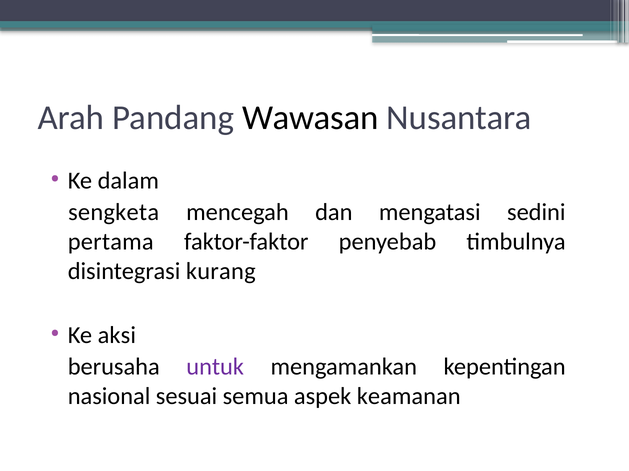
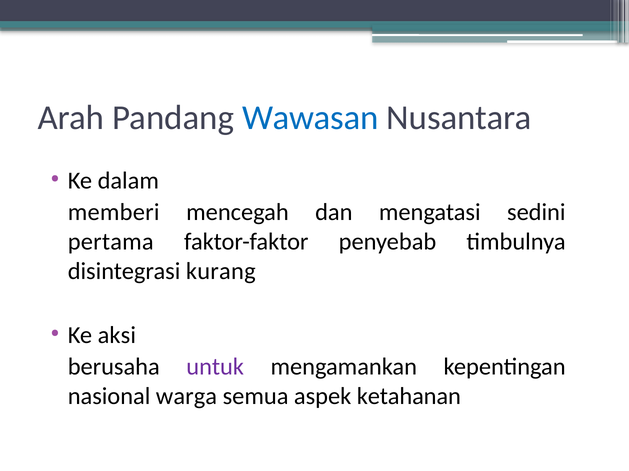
Wawasan colour: black -> blue
sengketa: sengketa -> memberi
sesuai: sesuai -> warga
keamanan: keamanan -> ketahanan
